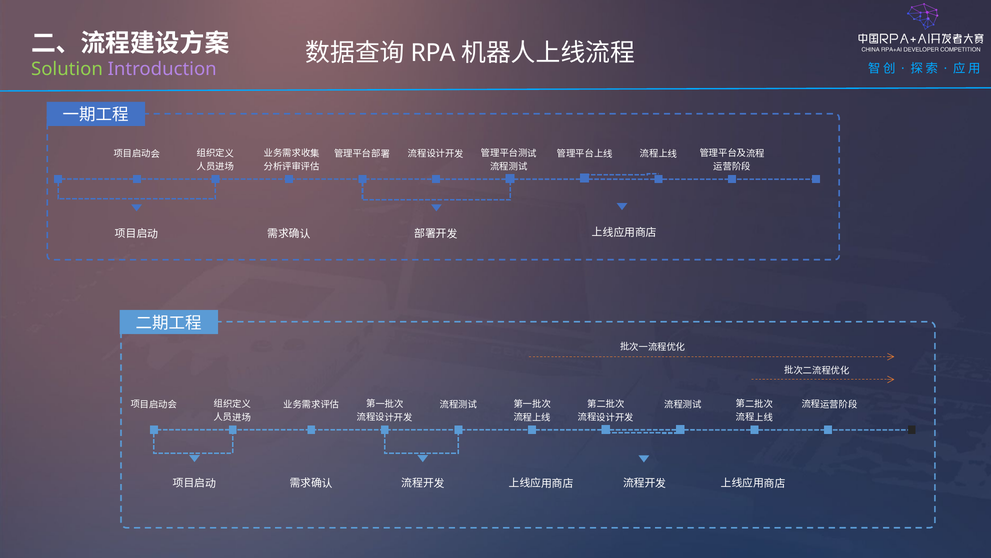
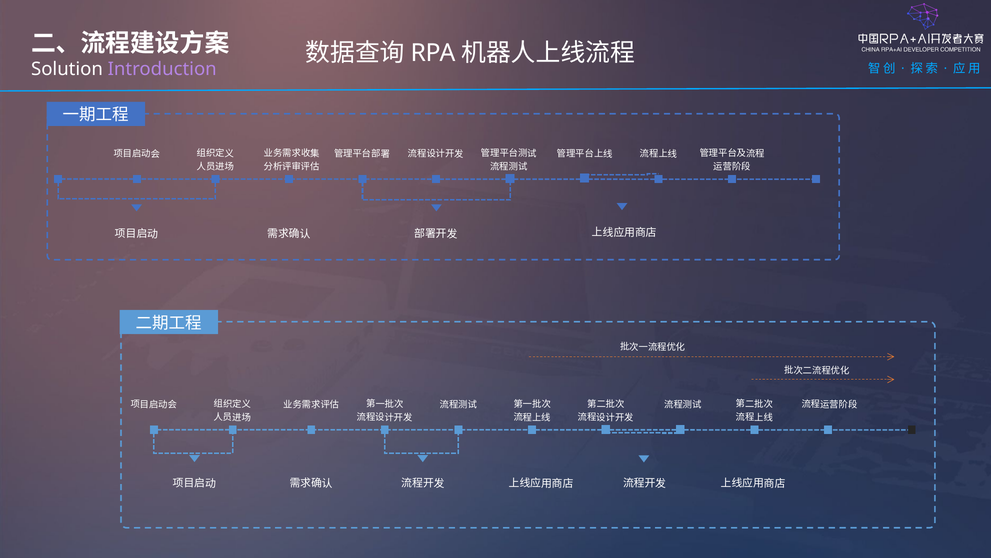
Solution colour: light green -> white
